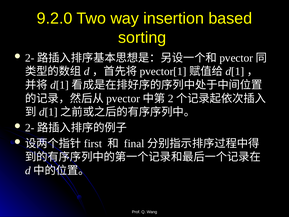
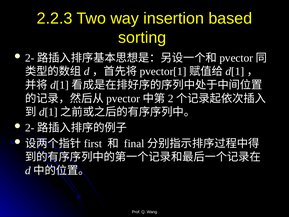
9.2.0: 9.2.0 -> 2.2.3
